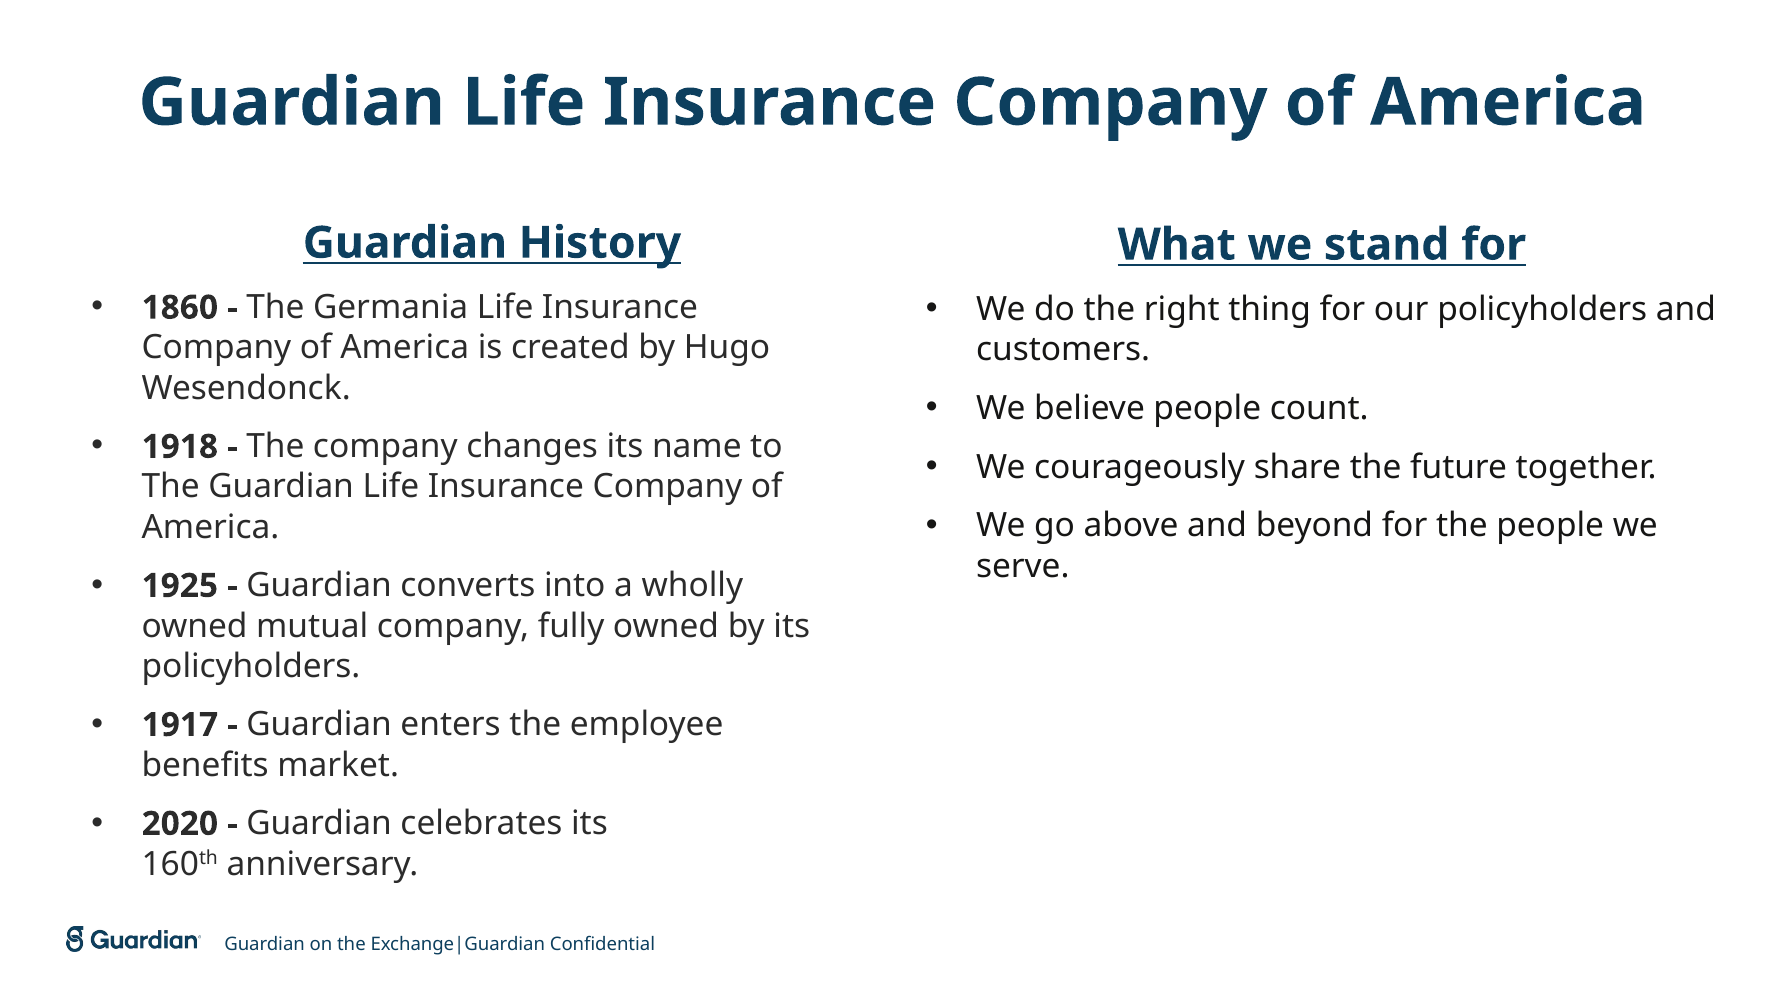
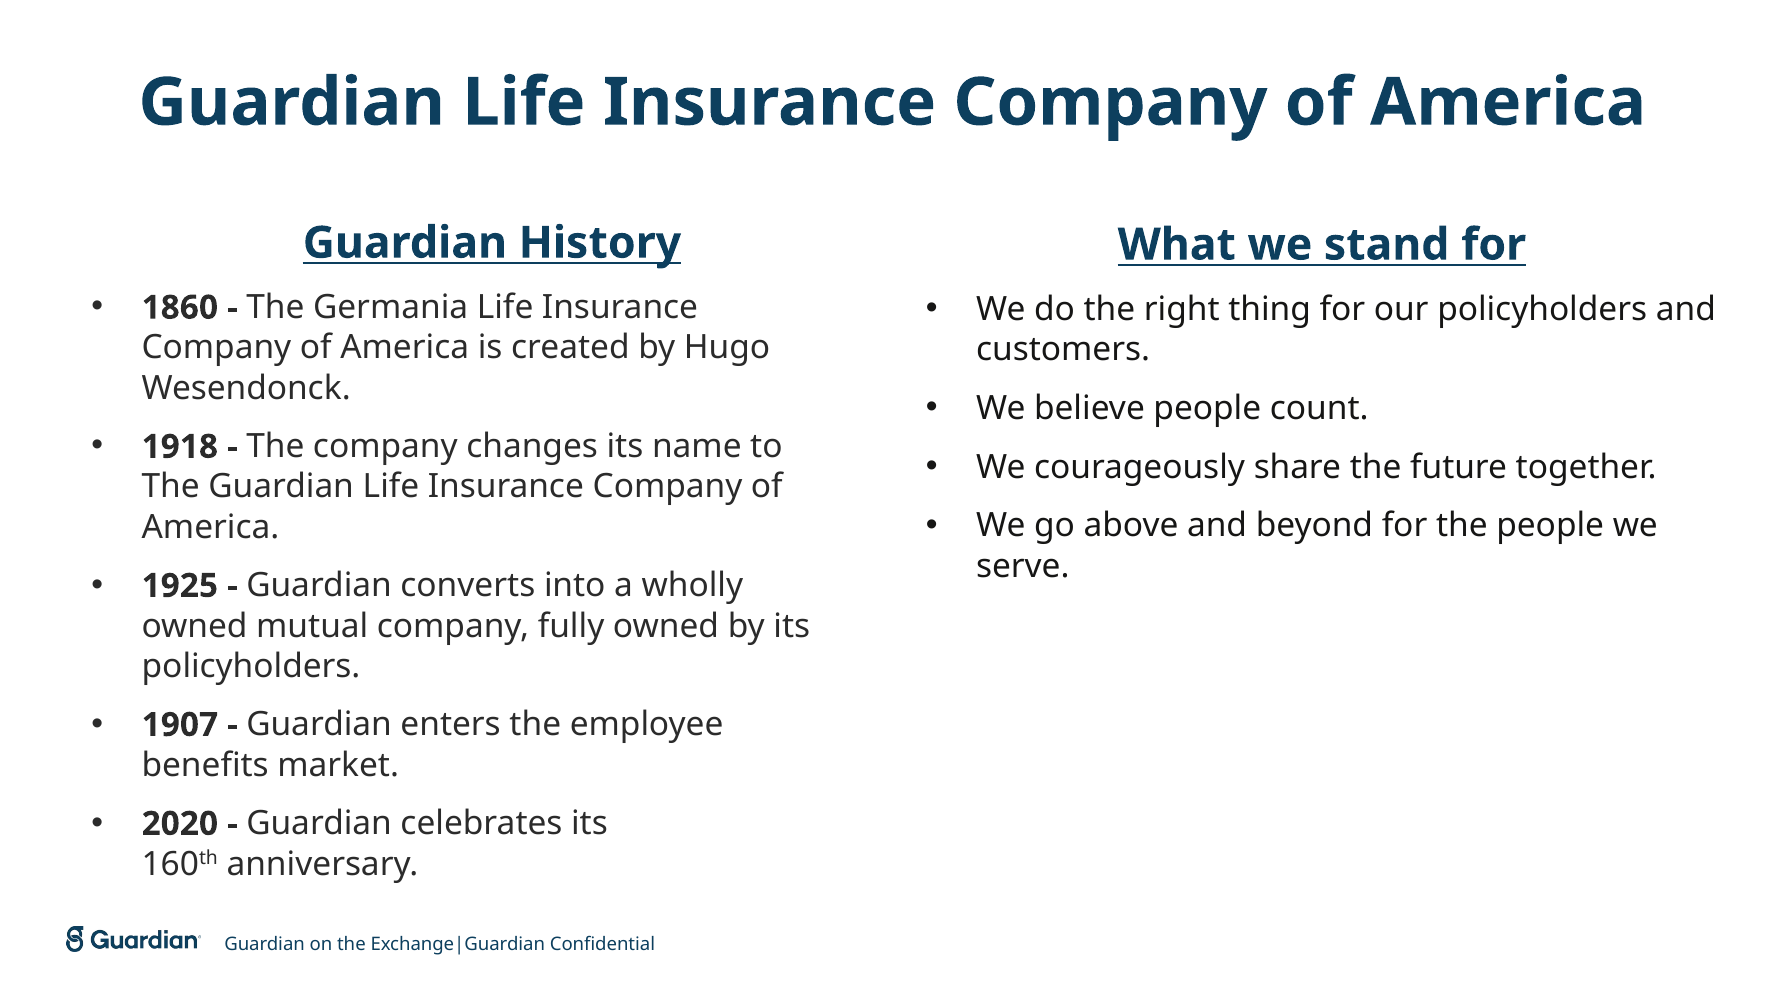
1917: 1917 -> 1907
